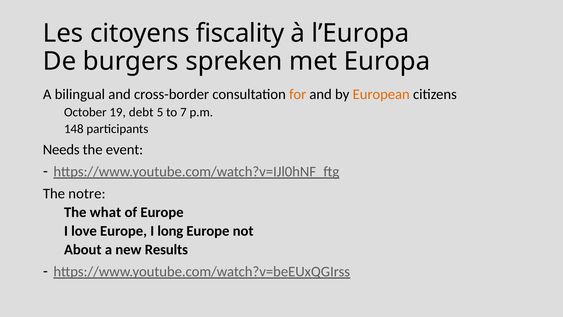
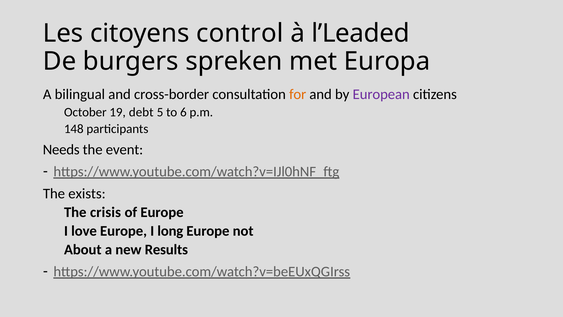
fiscality: fiscality -> control
l’Europa: l’Europa -> l’Leaded
European colour: orange -> purple
7: 7 -> 6
notre: notre -> exists
what: what -> crisis
